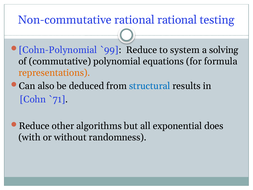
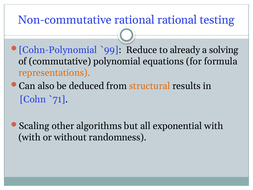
system: system -> already
structural colour: blue -> orange
Reduce at (34, 126): Reduce -> Scaling
exponential does: does -> with
